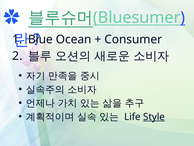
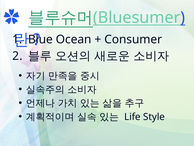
Style underline: present -> none
